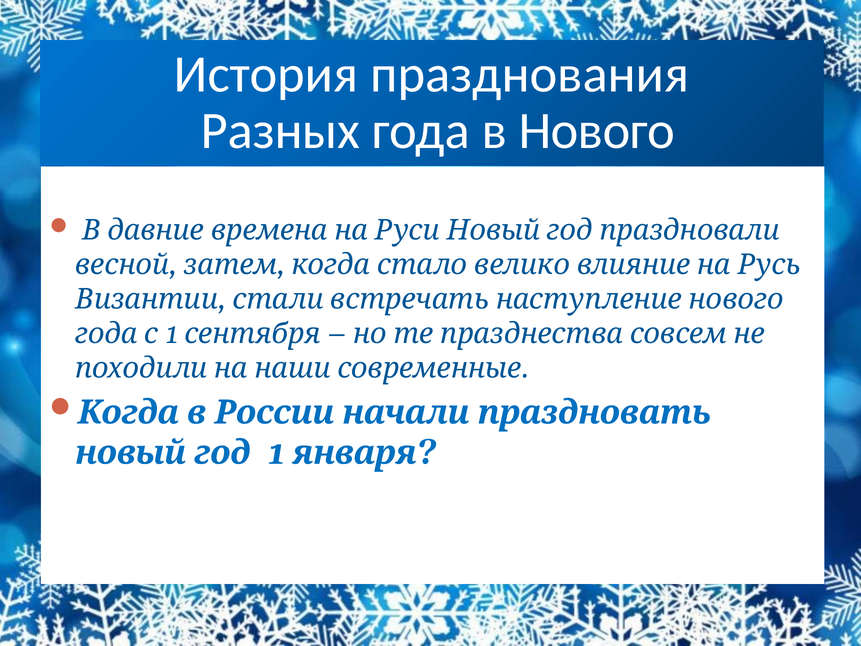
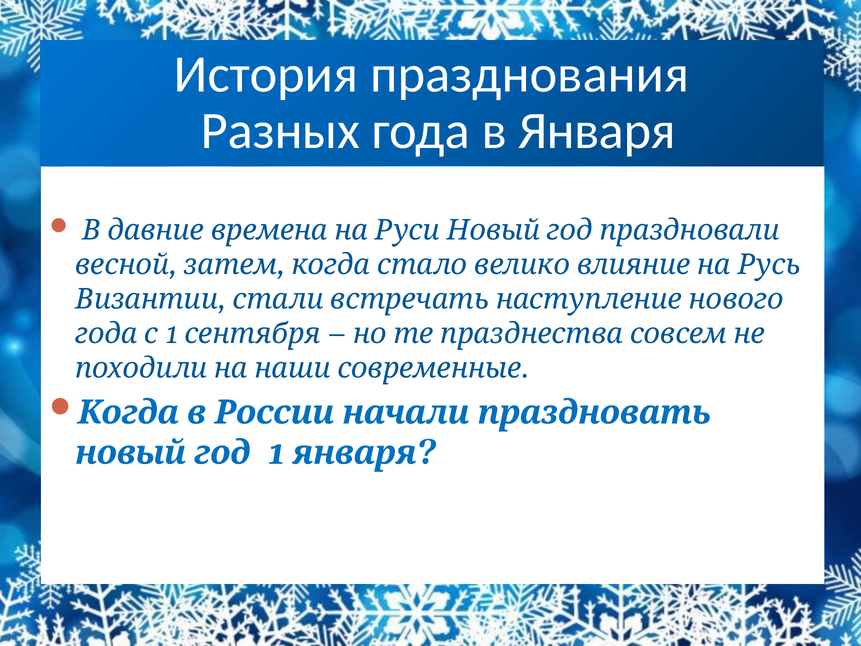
в Нового: Нового -> Января
